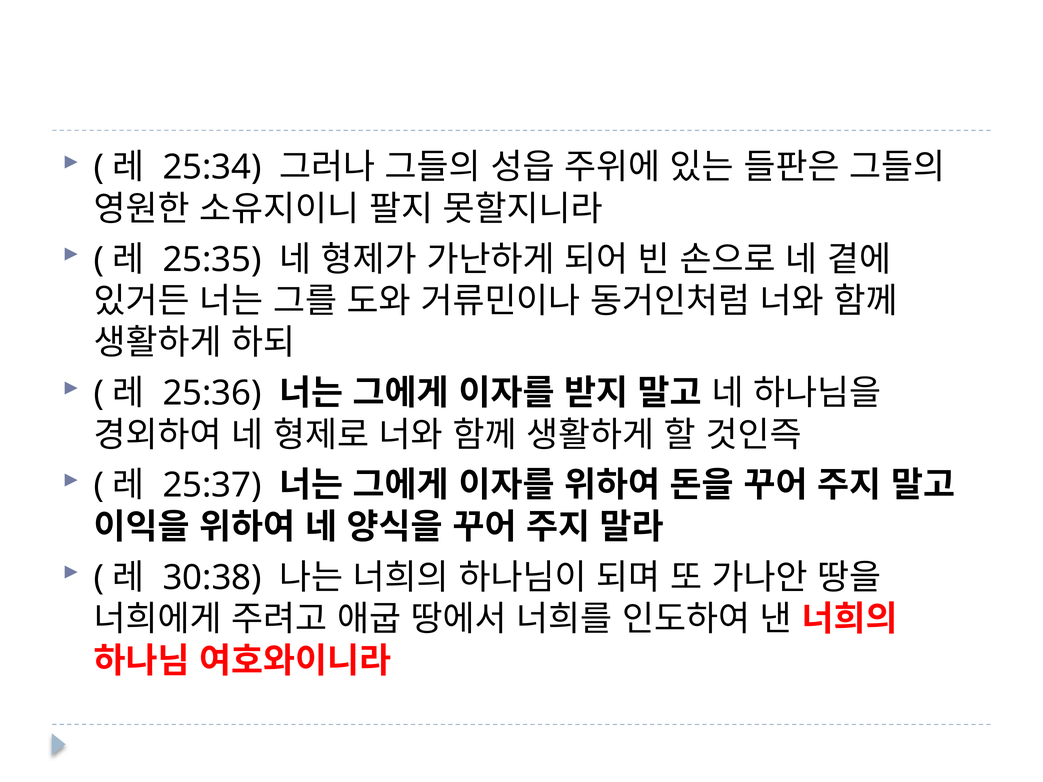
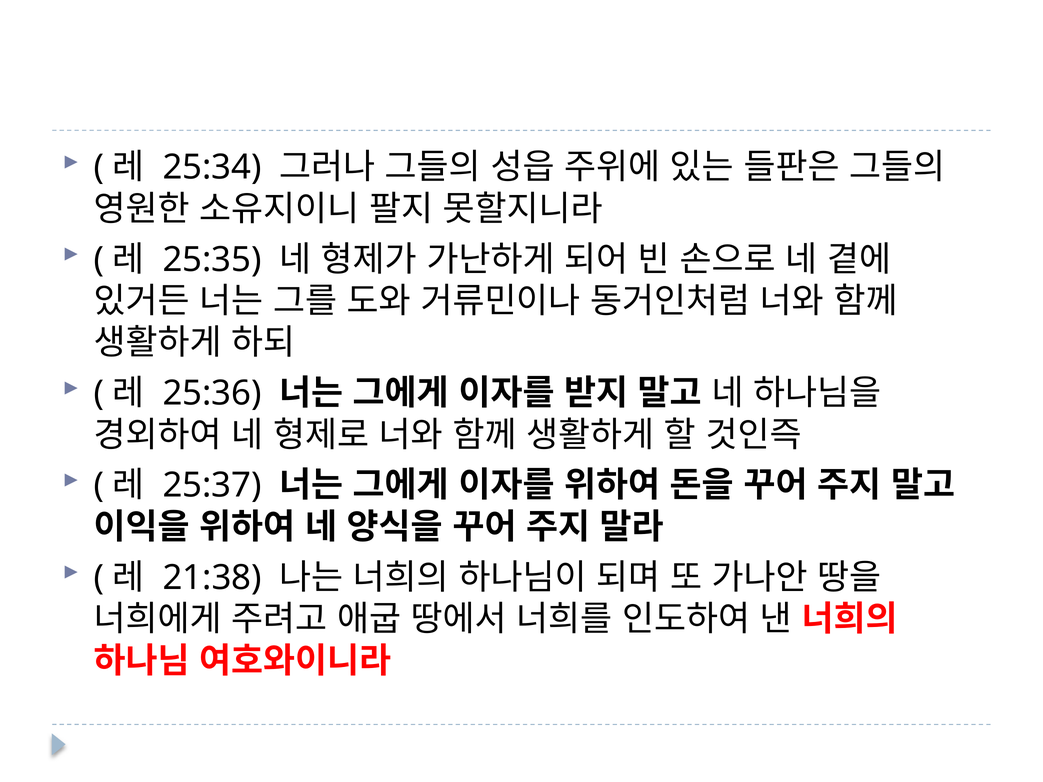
30:38: 30:38 -> 21:38
